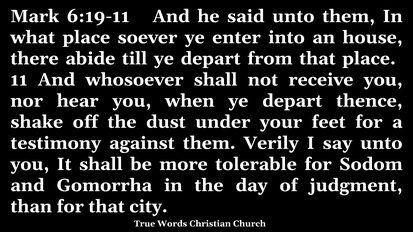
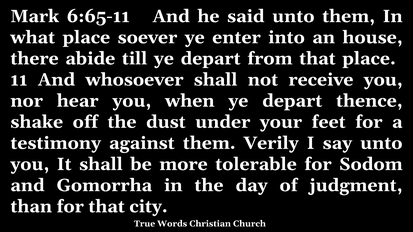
6:19-11: 6:19-11 -> 6:65-11
